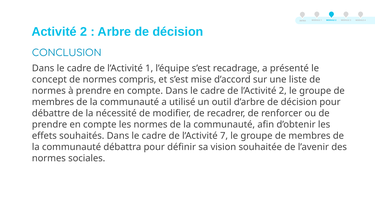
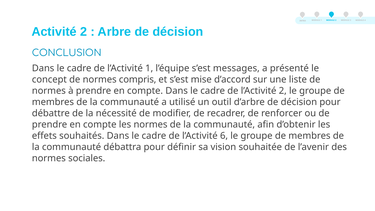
recadrage: recadrage -> messages
7: 7 -> 6
